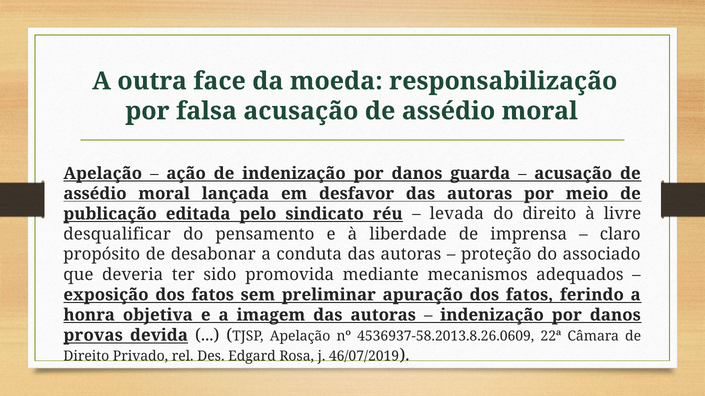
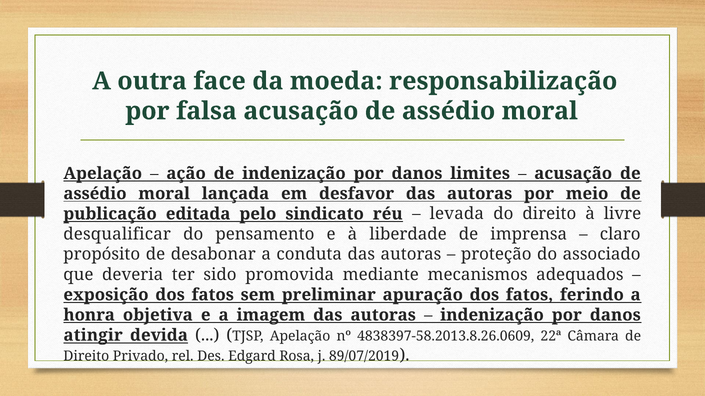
guarda: guarda -> limites
provas: provas -> atingir
4536937-58.2013.8.26.0609: 4536937-58.2013.8.26.0609 -> 4838397-58.2013.8.26.0609
46/07/2019: 46/07/2019 -> 89/07/2019
